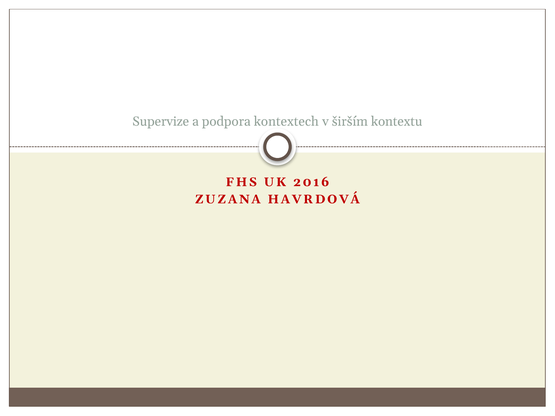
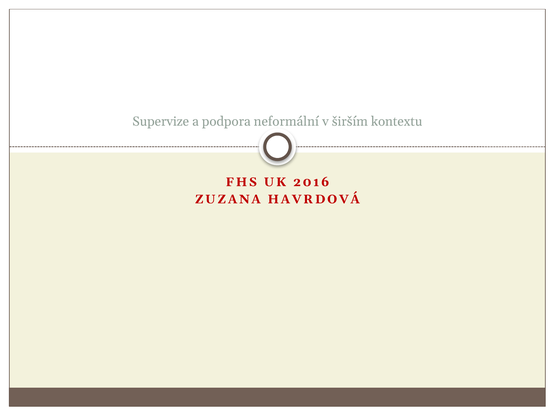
kontextech: kontextech -> neformální
